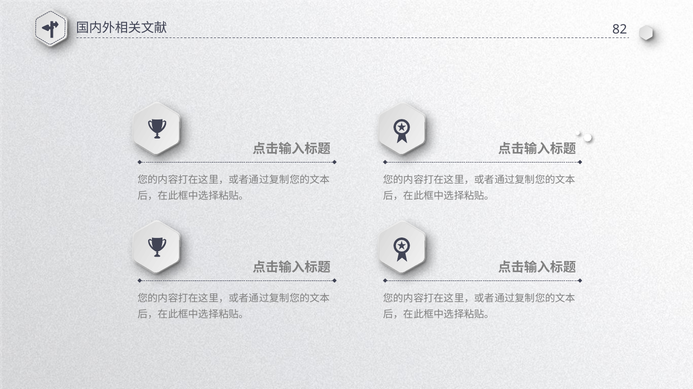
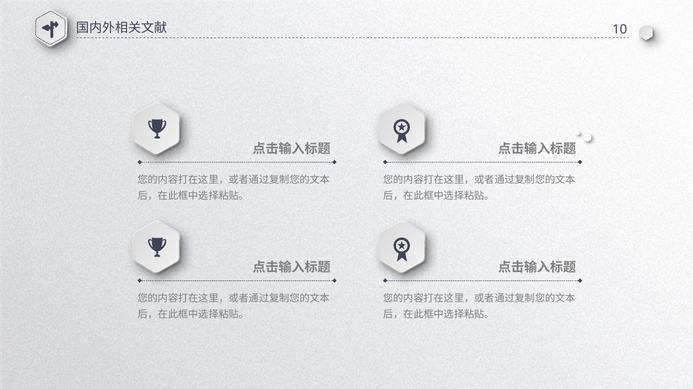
82: 82 -> 10
